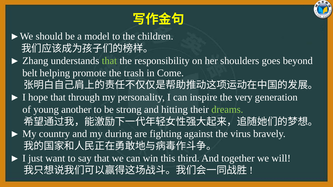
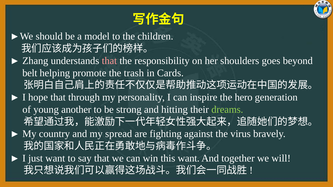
that at (109, 61) colour: light green -> pink
Come: Come -> Cards
very: very -> hero
during: during -> spread
this third: third -> want
